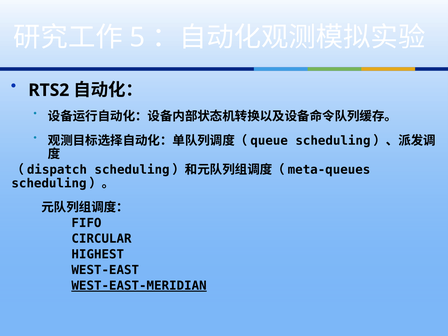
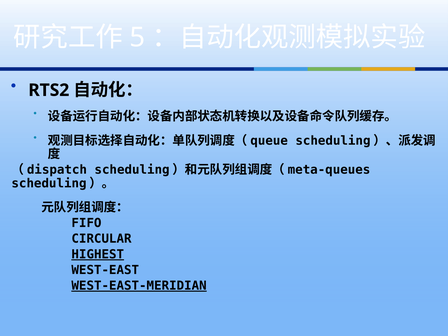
HIGHEST underline: none -> present
